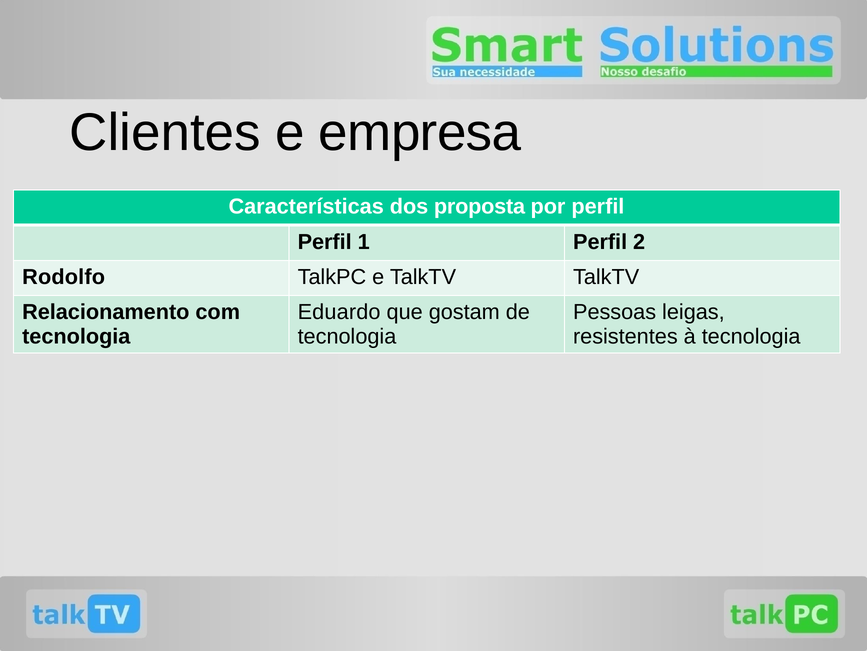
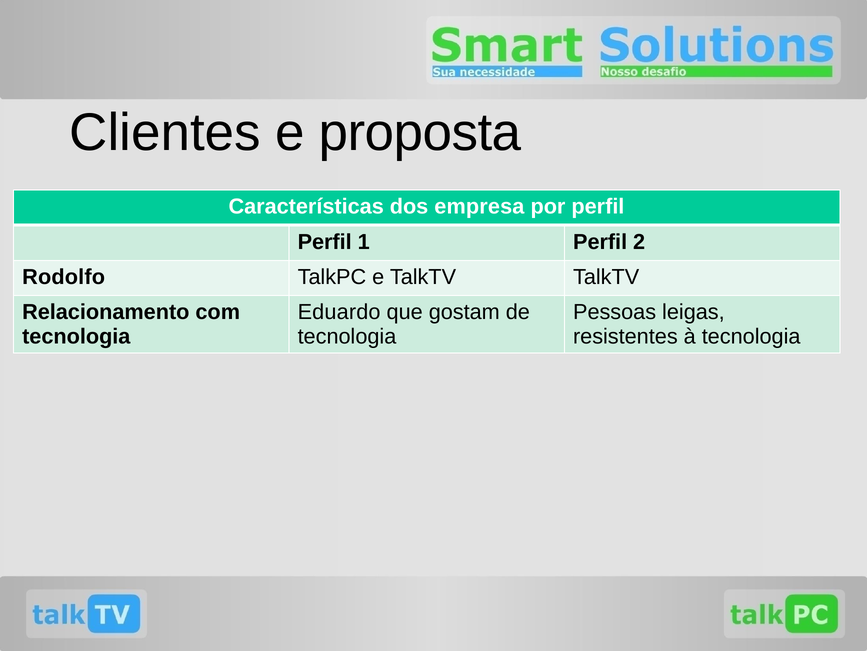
empresa: empresa -> proposta
proposta: proposta -> empresa
